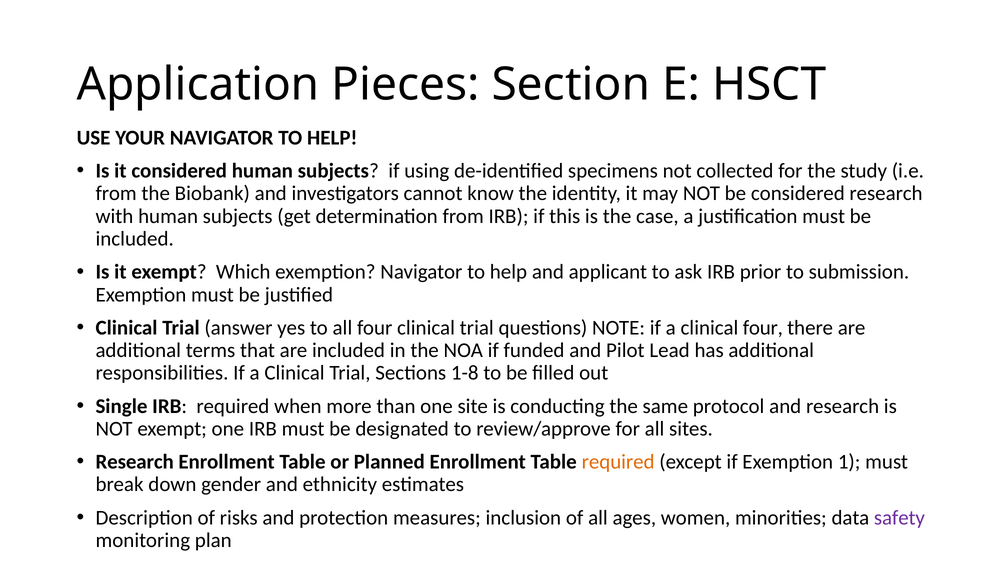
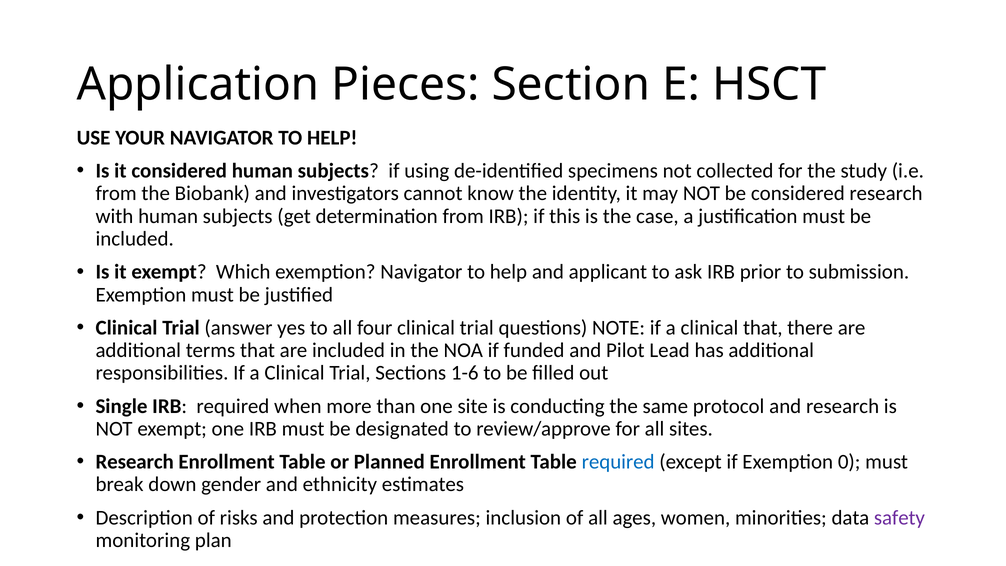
clinical four: four -> that
1-8: 1-8 -> 1-6
required at (618, 462) colour: orange -> blue
1: 1 -> 0
